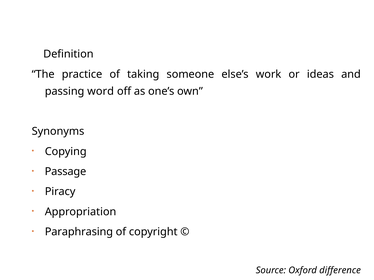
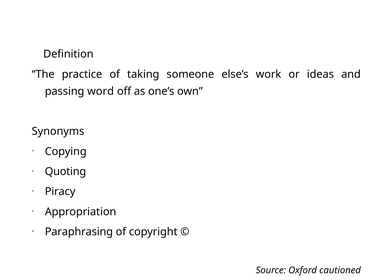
Passage: Passage -> Quoting
difference: difference -> cautioned
